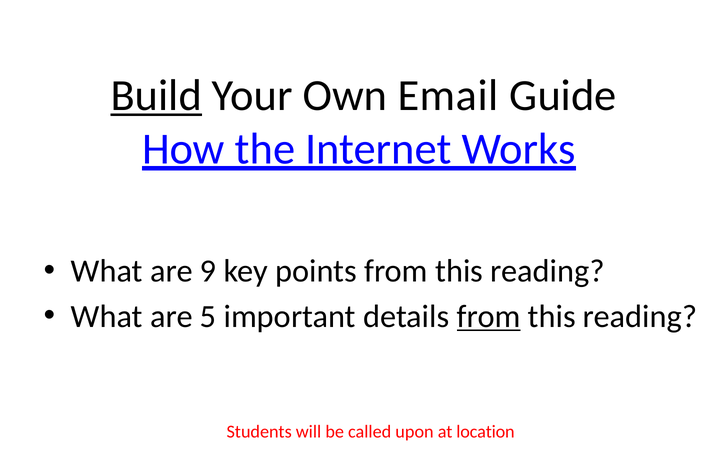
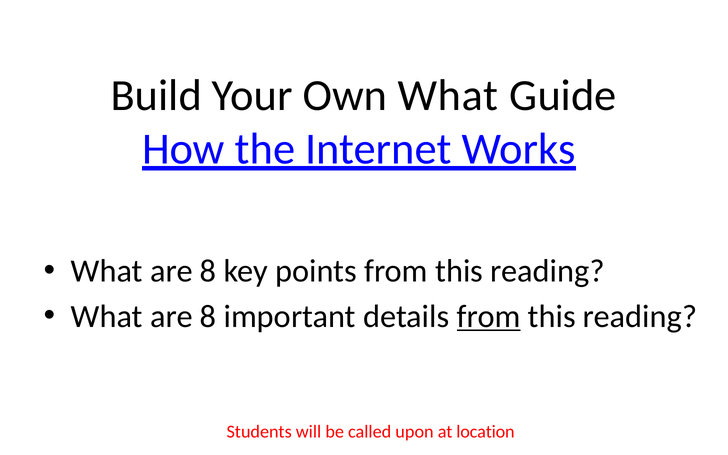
Build underline: present -> none
Own Email: Email -> What
9 at (208, 271): 9 -> 8
5 at (208, 316): 5 -> 8
